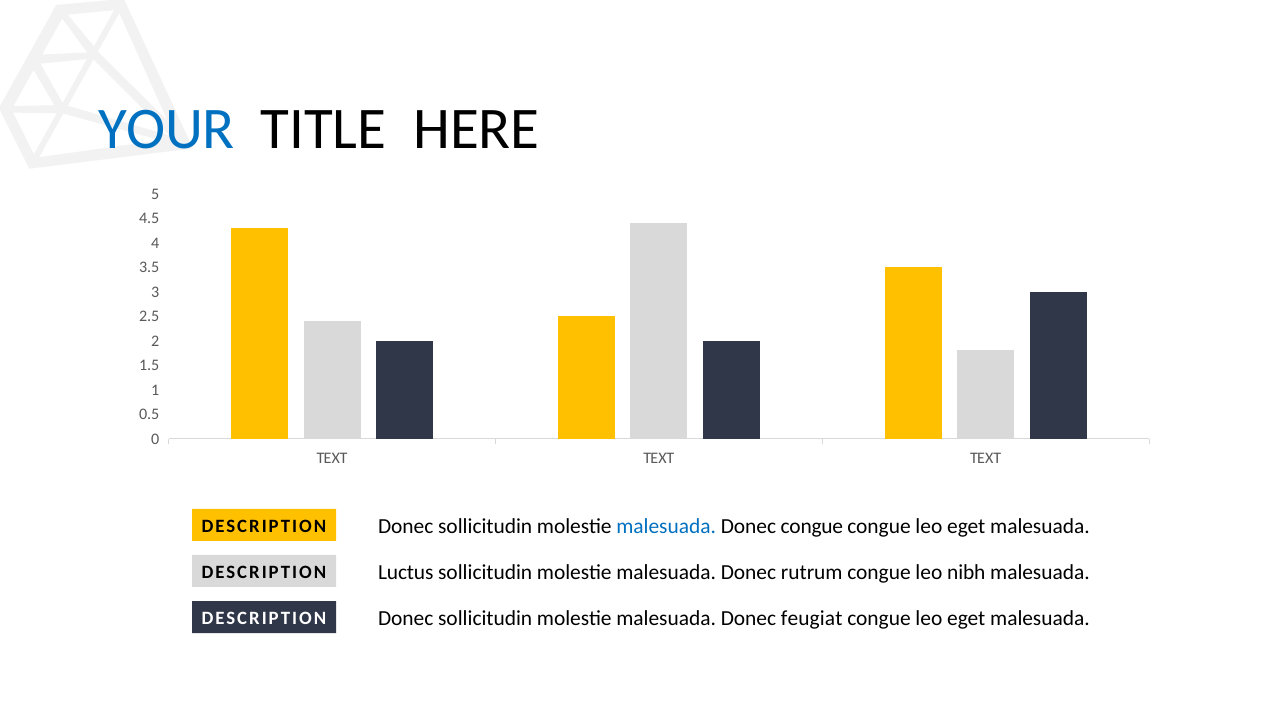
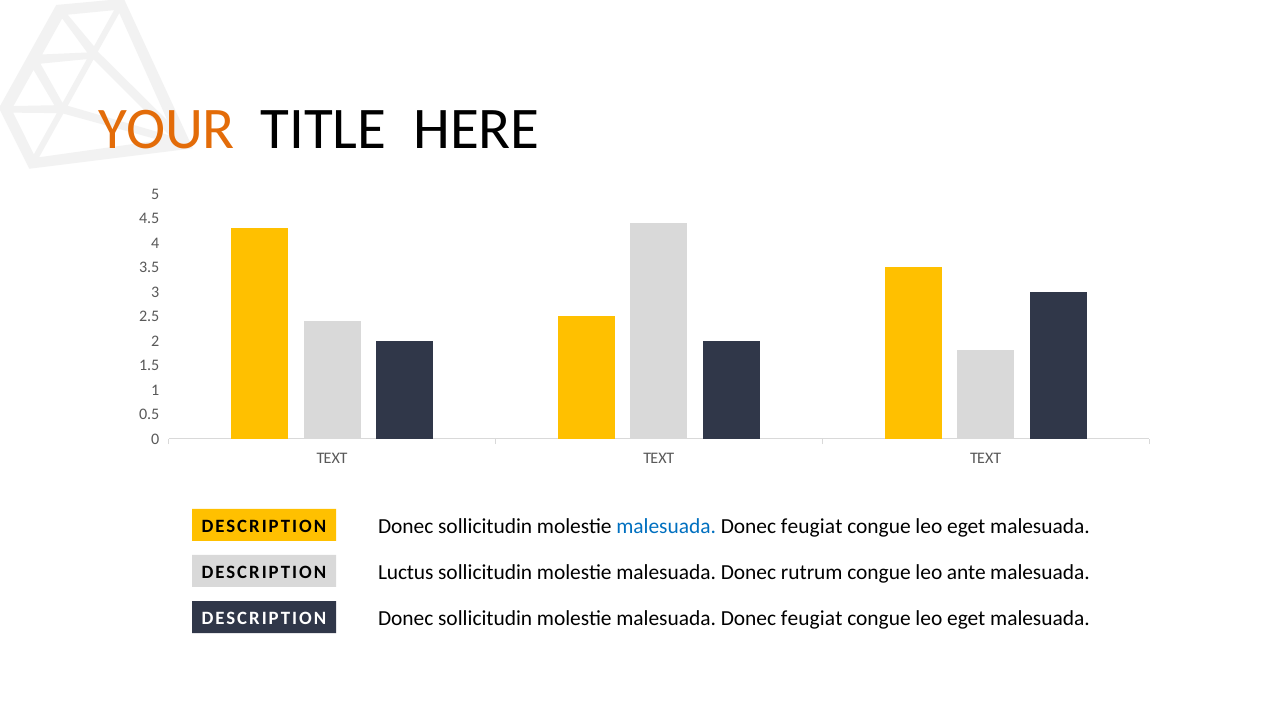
YOUR colour: blue -> orange
congue at (812, 527): congue -> feugiat
nibh: nibh -> ante
